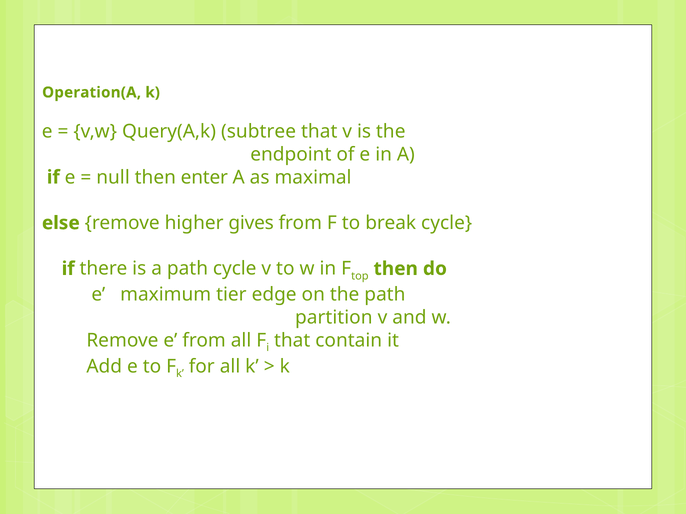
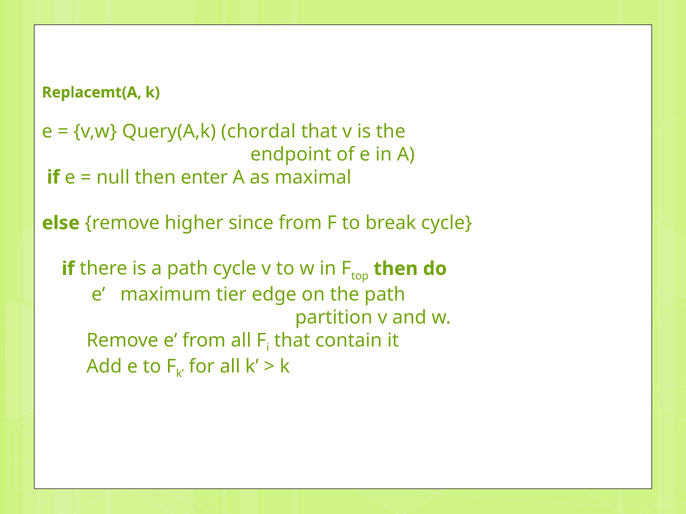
Operation(A: Operation(A -> Replacemt(A
subtree: subtree -> chordal
gives: gives -> since
